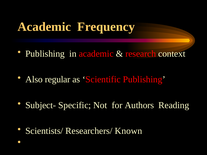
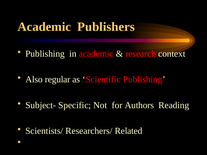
Frequency: Frequency -> Publishers
Known: Known -> Related
